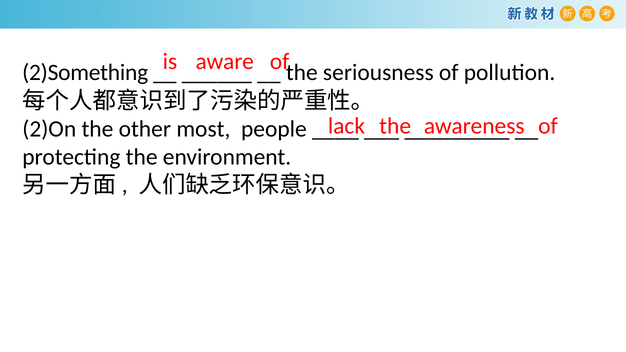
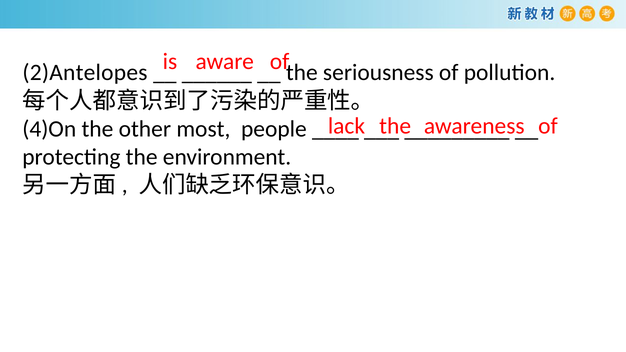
2)Something: 2)Something -> 2)Antelopes
2)On: 2)On -> 4)On
